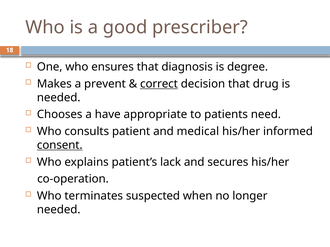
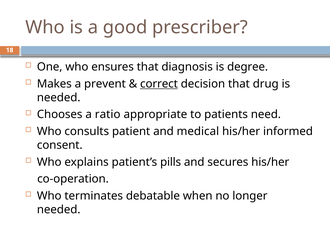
have: have -> ratio
consent underline: present -> none
lack: lack -> pills
suspected: suspected -> debatable
